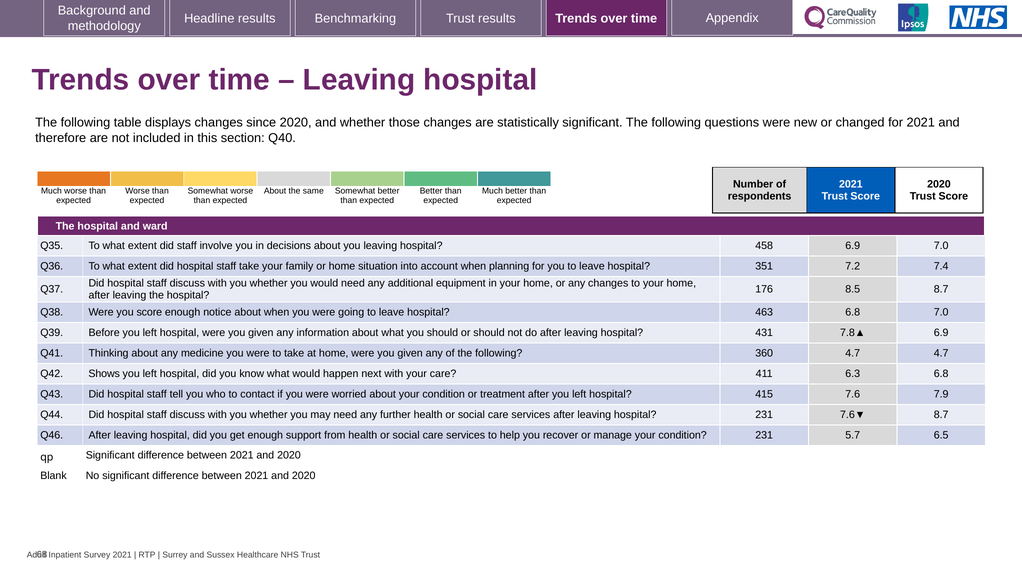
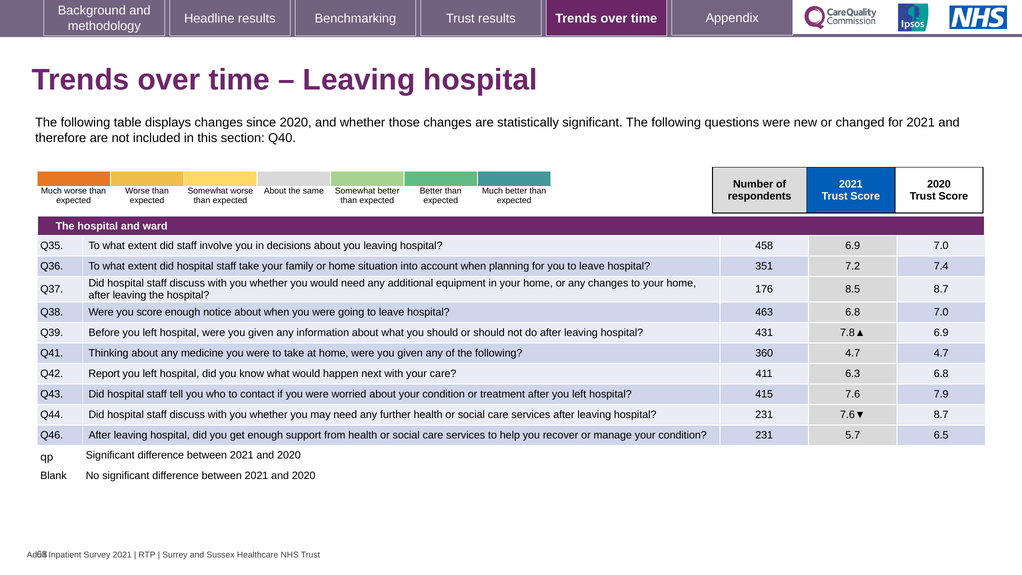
Shows: Shows -> Report
